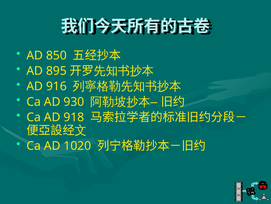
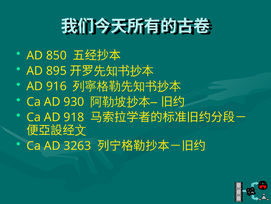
1020: 1020 -> 3263
